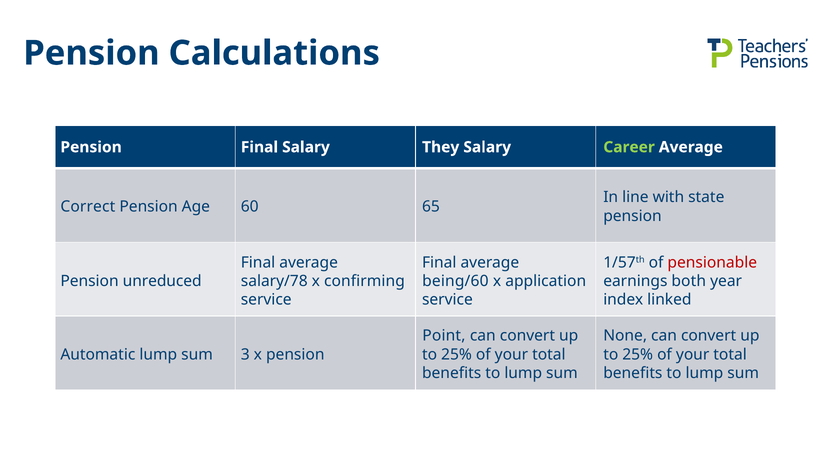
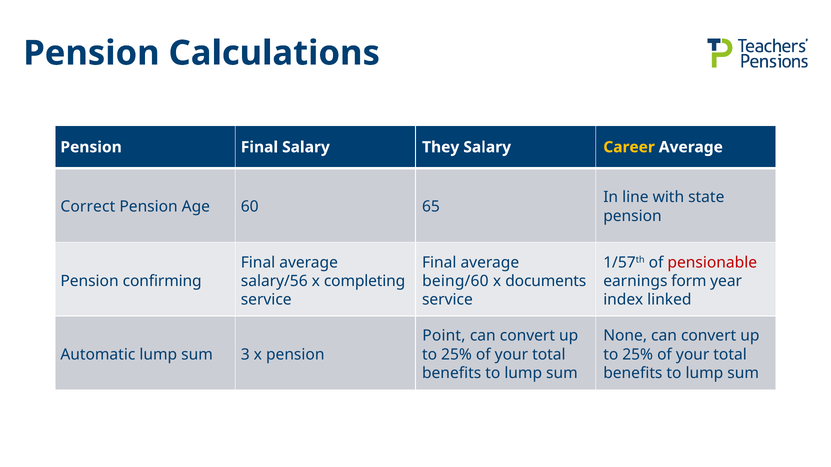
Career colour: light green -> yellow
unreduced: unreduced -> confirming
salary/78: salary/78 -> salary/56
confirming: confirming -> completing
application: application -> documents
both: both -> form
